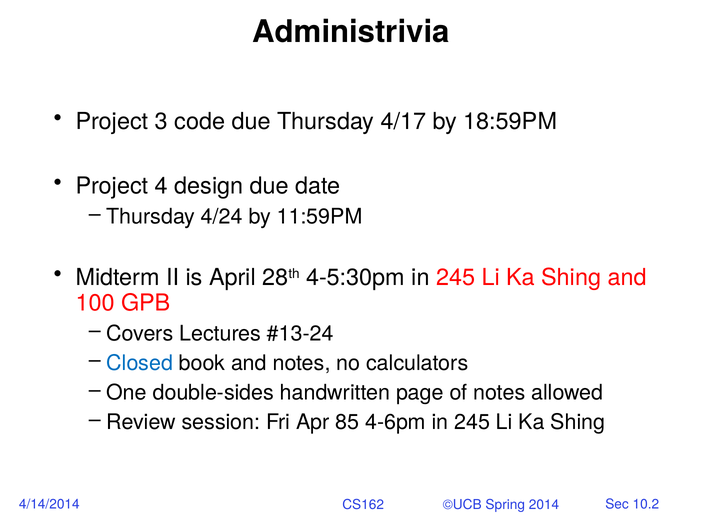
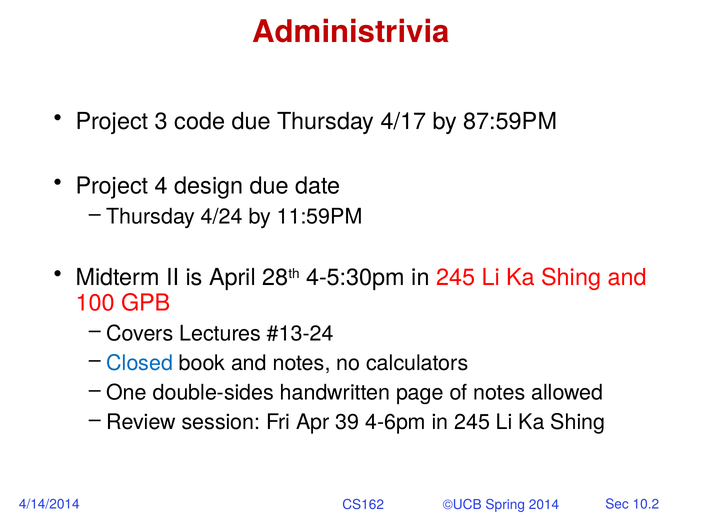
Administrivia colour: black -> red
18:59PM: 18:59PM -> 87:59PM
85: 85 -> 39
